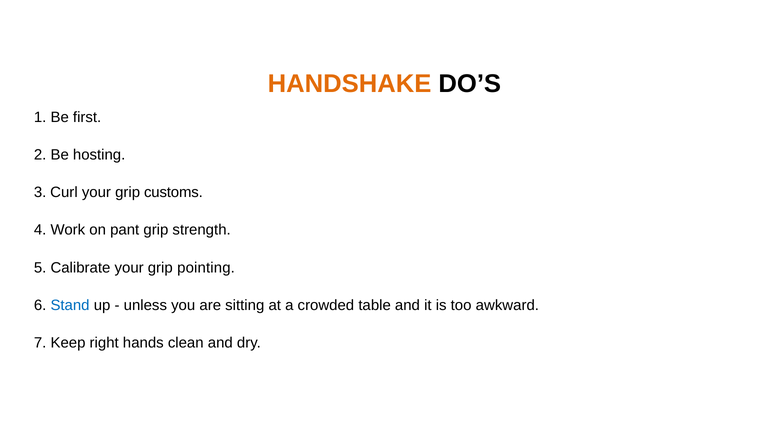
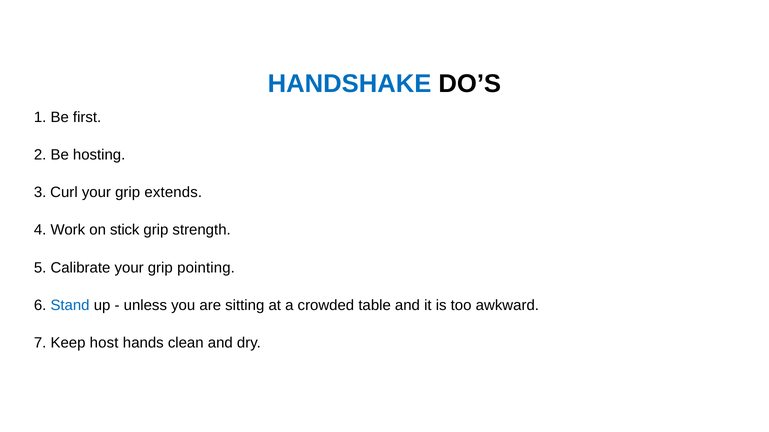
HANDSHAKE colour: orange -> blue
customs: customs -> extends
pant: pant -> stick
right: right -> host
